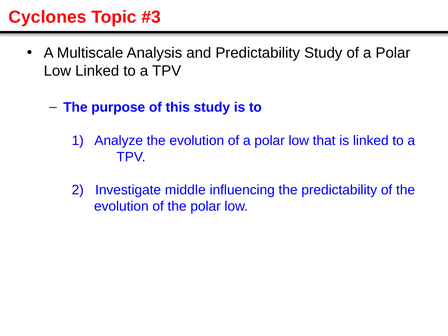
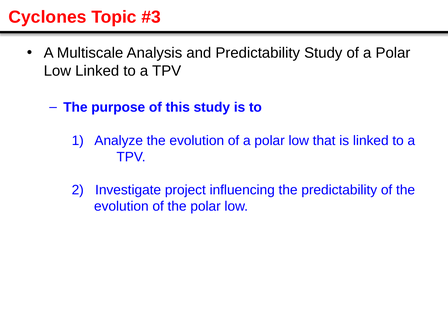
middle: middle -> project
